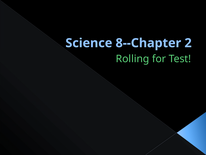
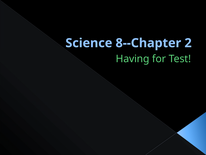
Rolling: Rolling -> Having
